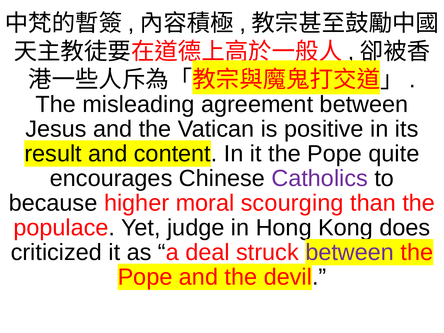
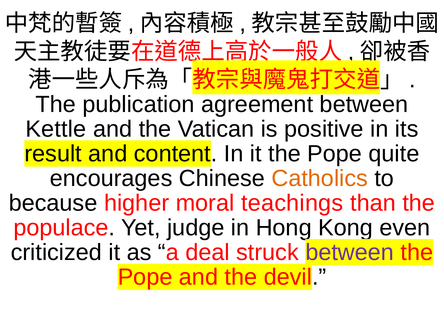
misleading: misleading -> publication
Jesus: Jesus -> Kettle
Catholics colour: purple -> orange
scourging: scourging -> teachings
does: does -> even
